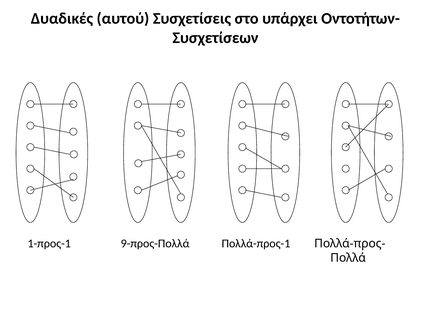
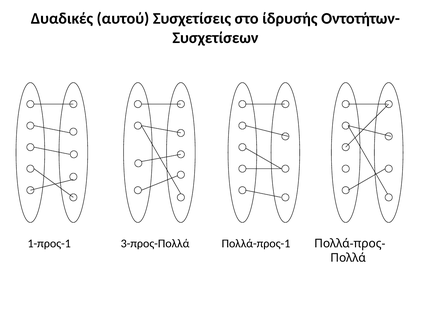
υπάρχει: υπάρχει -> ίδρυσής
9-προς-Πολλά: 9-προς-Πολλά -> 3-προς-Πολλά
